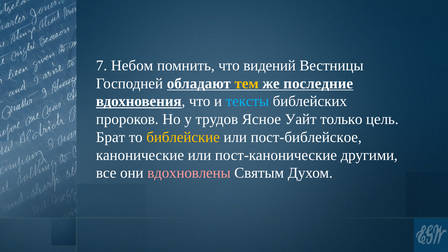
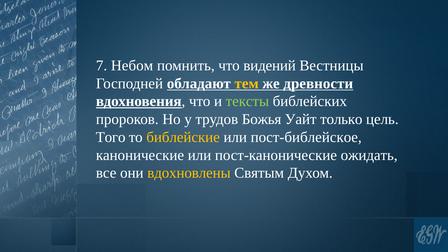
последние: последние -> древности
тексты colour: light blue -> light green
Ясное: Ясное -> Божья
Брат: Брат -> Того
другими: другими -> ожидать
вдохновлены colour: pink -> yellow
